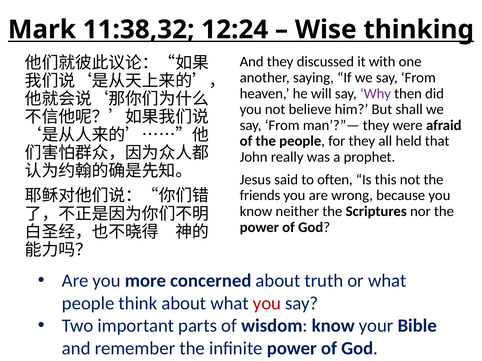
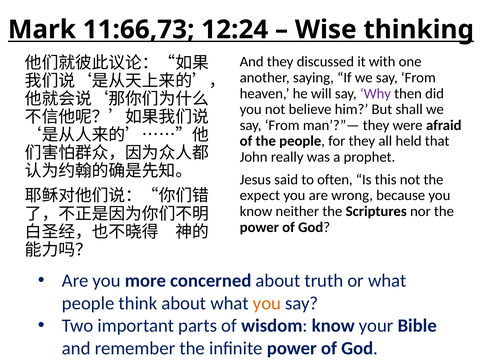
11:38,32: 11:38,32 -> 11:66,73
friends: friends -> expect
you at (267, 304) colour: red -> orange
